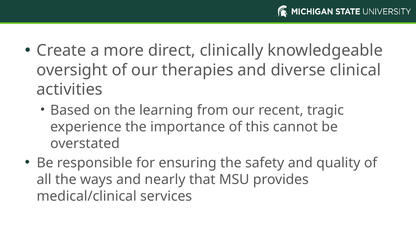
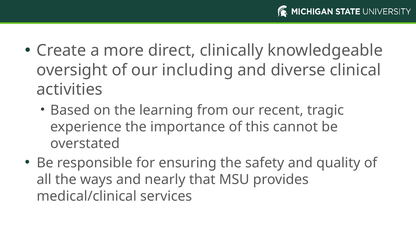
therapies: therapies -> including
